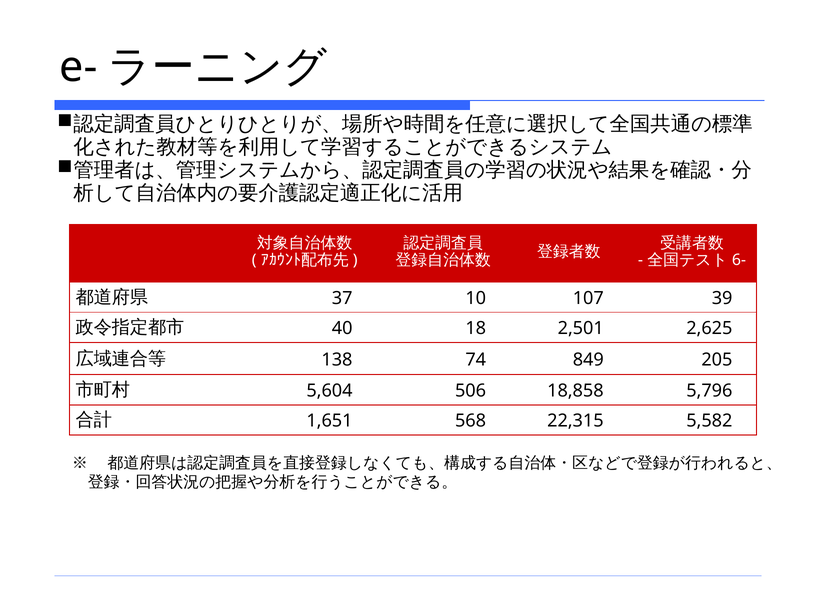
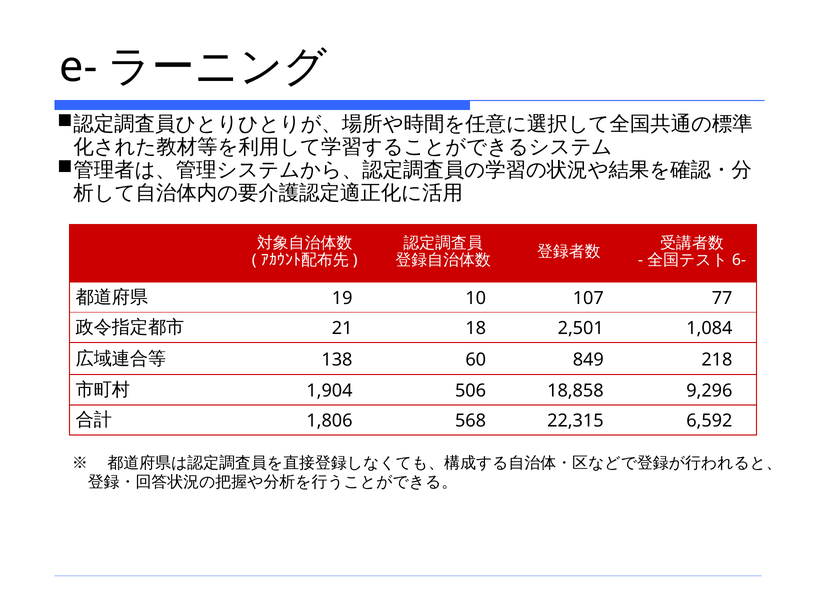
37: 37 -> 19
39: 39 -> 77
40: 40 -> 21
2,625: 2,625 -> 1,084
74: 74 -> 60
205: 205 -> 218
5,604: 5,604 -> 1,904
5,796: 5,796 -> 9,296
1,651: 1,651 -> 1,806
5,582: 5,582 -> 6,592
